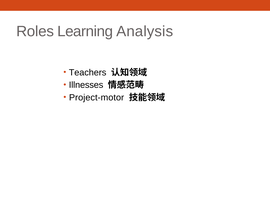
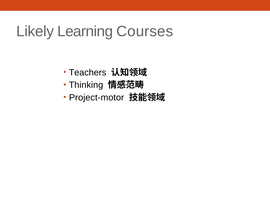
Roles: Roles -> Likely
Analysis: Analysis -> Courses
Illnesses: Illnesses -> Thinking
